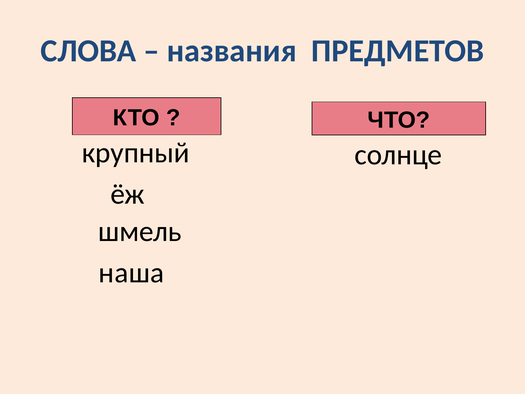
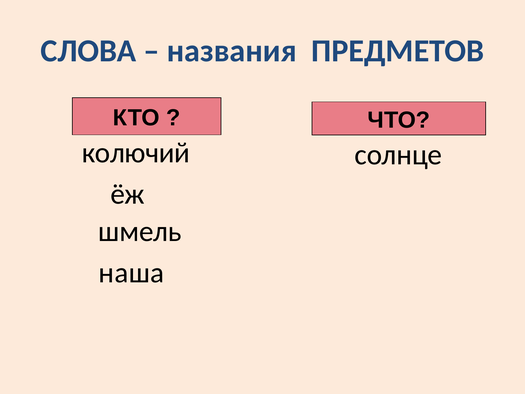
крупный: крупный -> колючий
